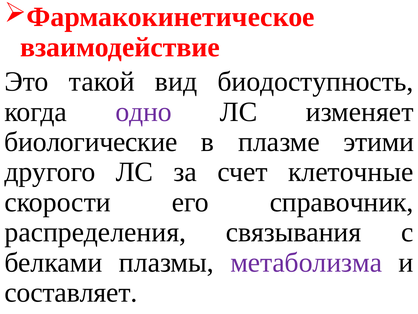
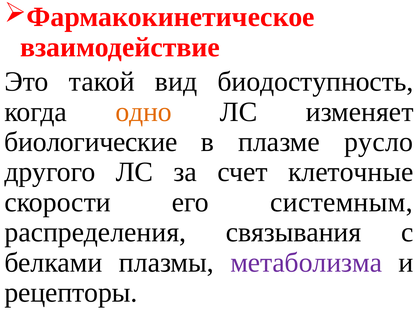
одно colour: purple -> orange
этими: этими -> русло
справочник: справочник -> системным
составляет: составляет -> рецепторы
